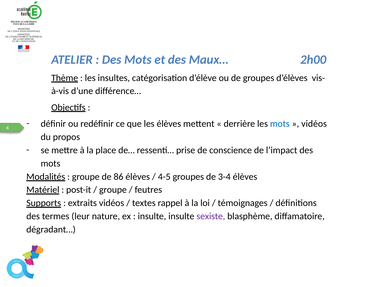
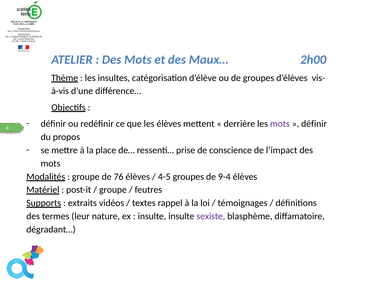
mots at (280, 124) colour: blue -> purple
vidéos at (314, 124): vidéos -> définir
86: 86 -> 76
3-4: 3-4 -> 9-4
